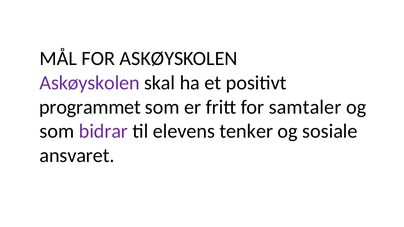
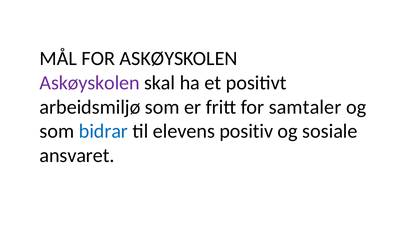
programmet: programmet -> arbeidsmiljø
bidrar colour: purple -> blue
tenker: tenker -> positiv
